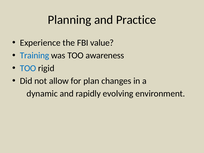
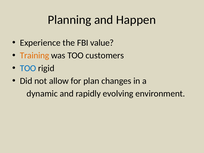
Practice: Practice -> Happen
Training colour: blue -> orange
awareness: awareness -> customers
